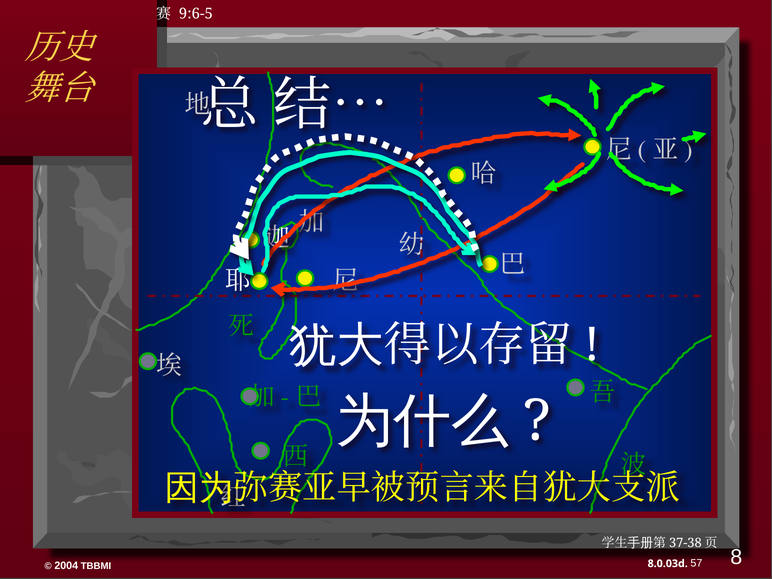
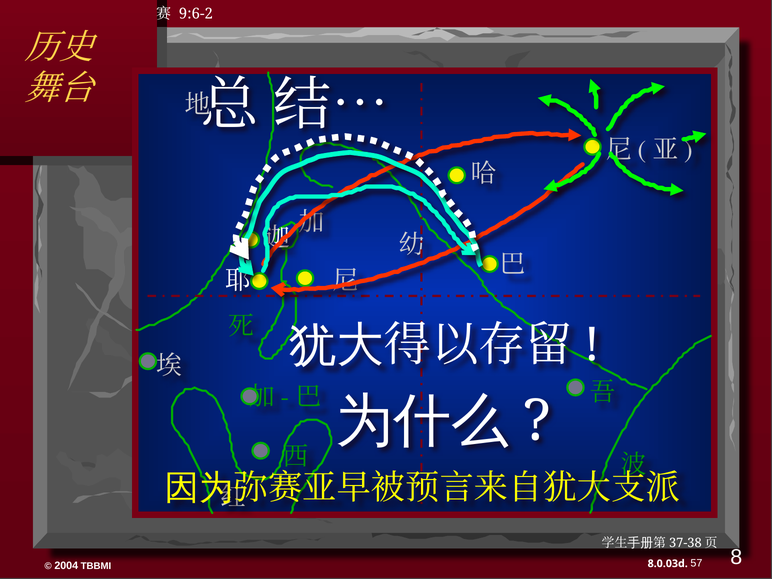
9:6-5: 9:6-5 -> 9:6-2
